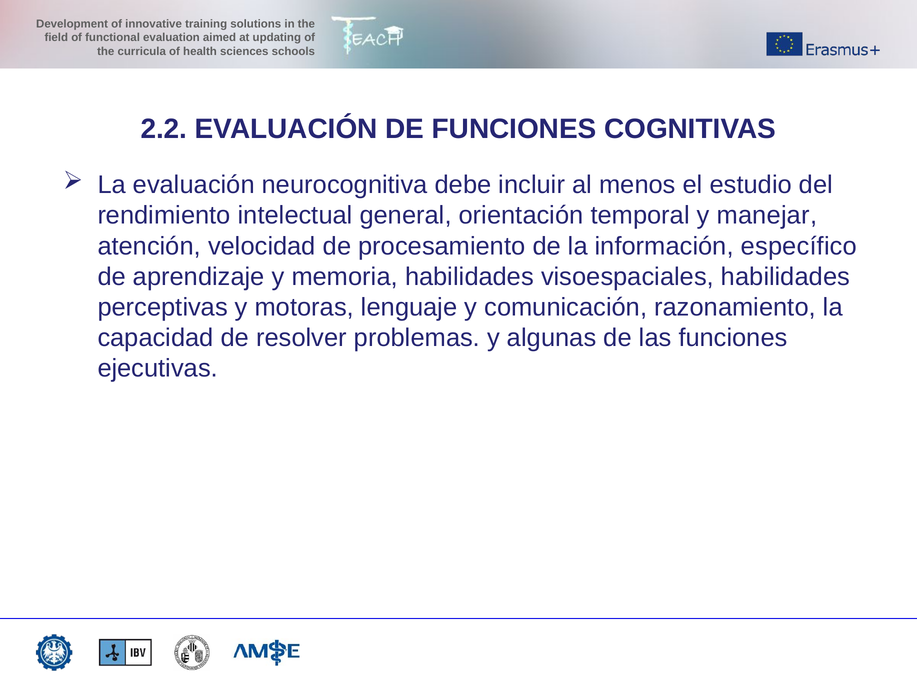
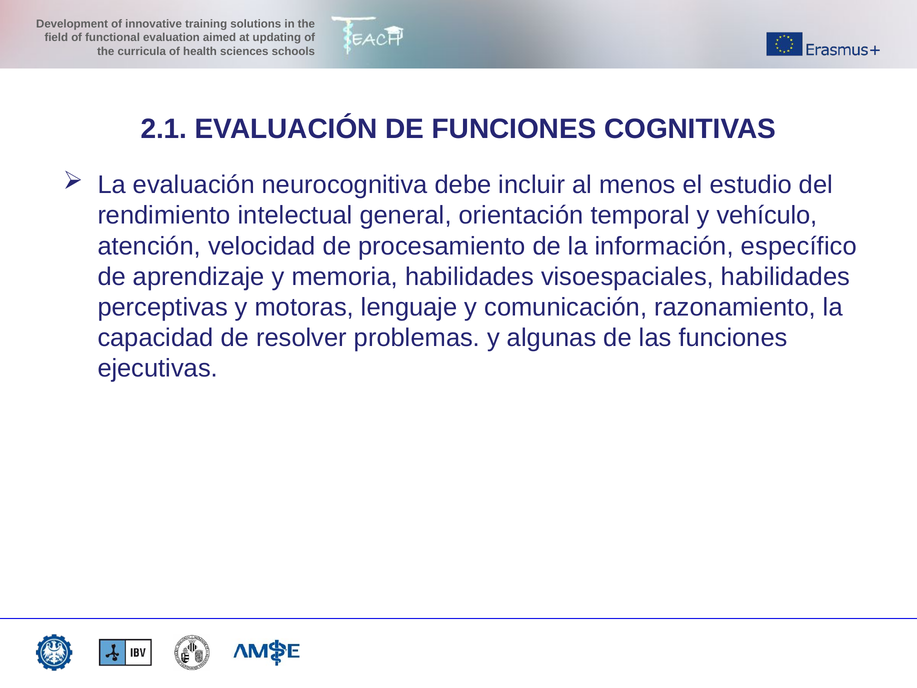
2.2: 2.2 -> 2.1
manejar: manejar -> vehículo
